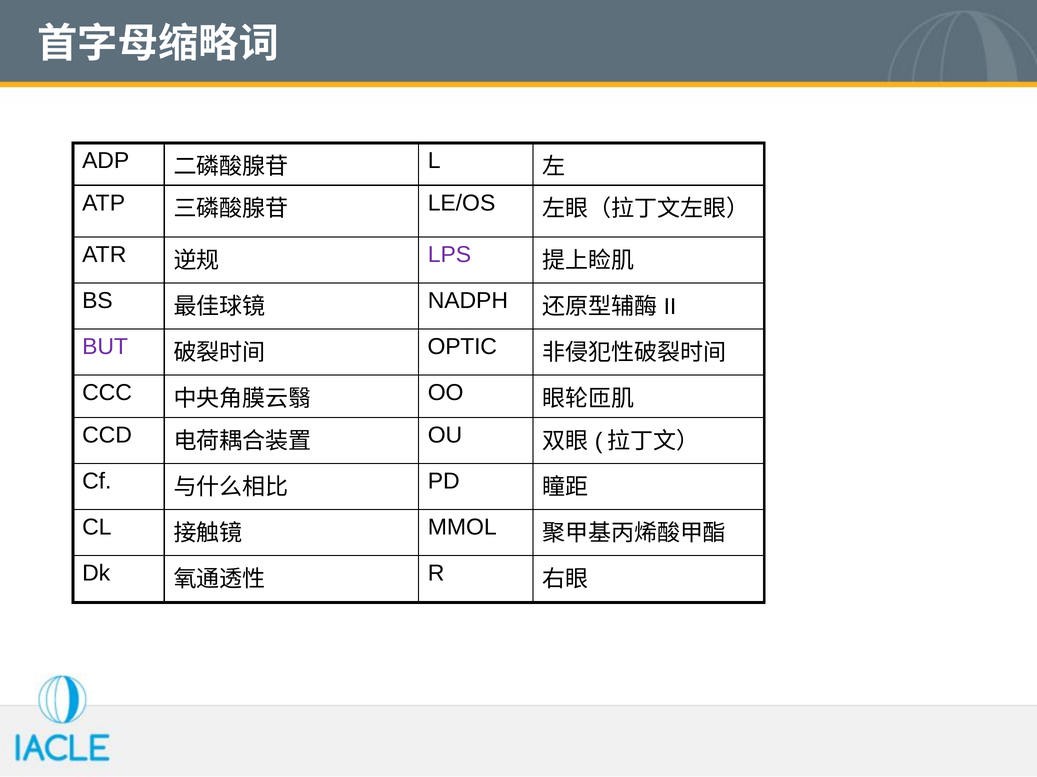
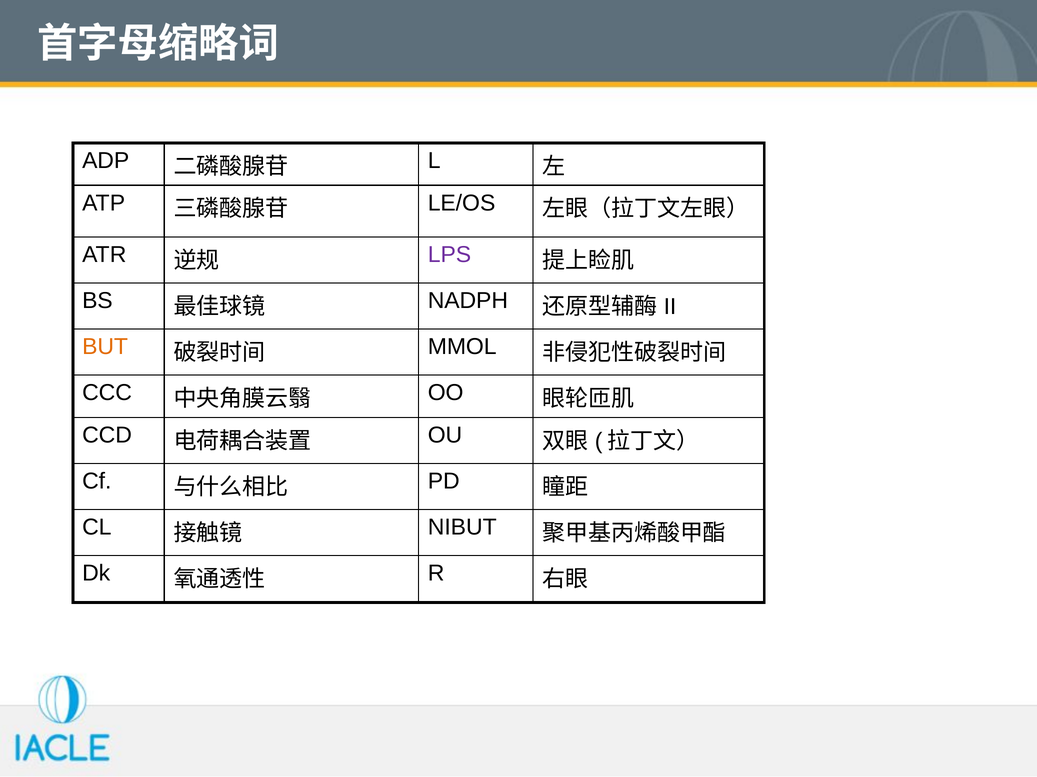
BUT colour: purple -> orange
OPTIC: OPTIC -> MMOL
MMOL: MMOL -> NIBUT
